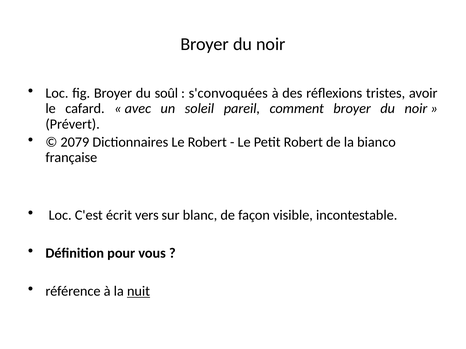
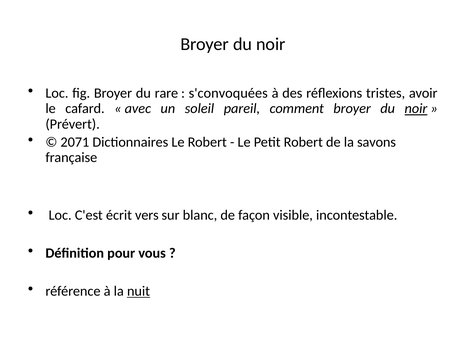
soûl: soûl -> rare
noir at (416, 109) underline: none -> present
2079: 2079 -> 2071
bianco: bianco -> savons
